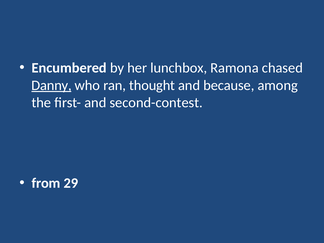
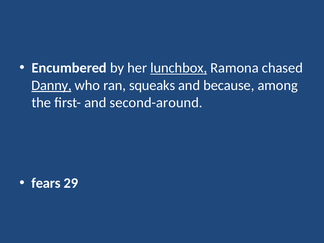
lunchbox underline: none -> present
thought: thought -> squeaks
second-contest: second-contest -> second-around
from: from -> fears
